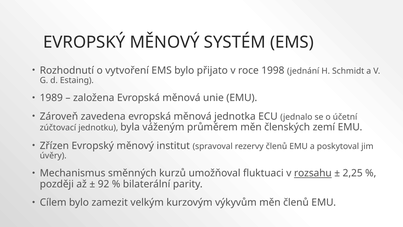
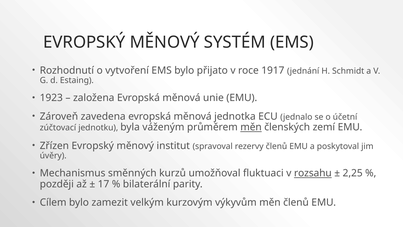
1998: 1998 -> 1917
1989: 1989 -> 1923
měn at (251, 127) underline: none -> present
92: 92 -> 17
